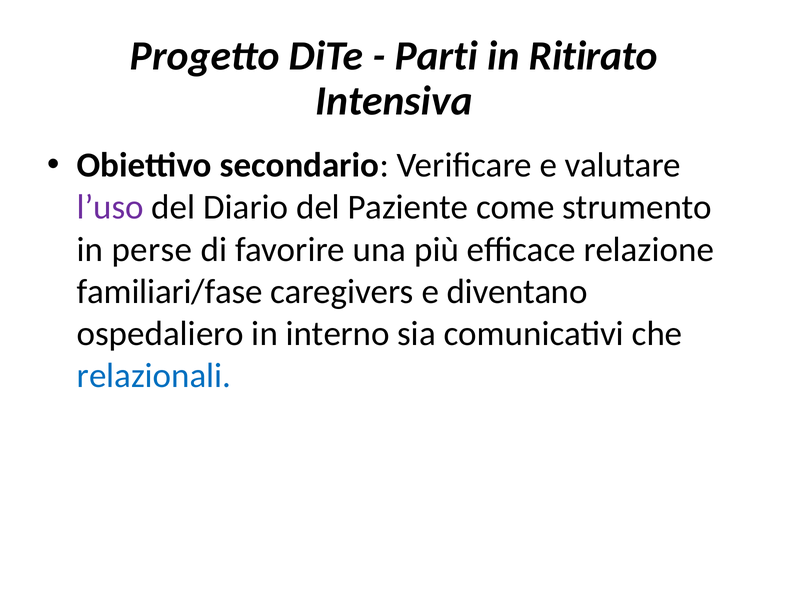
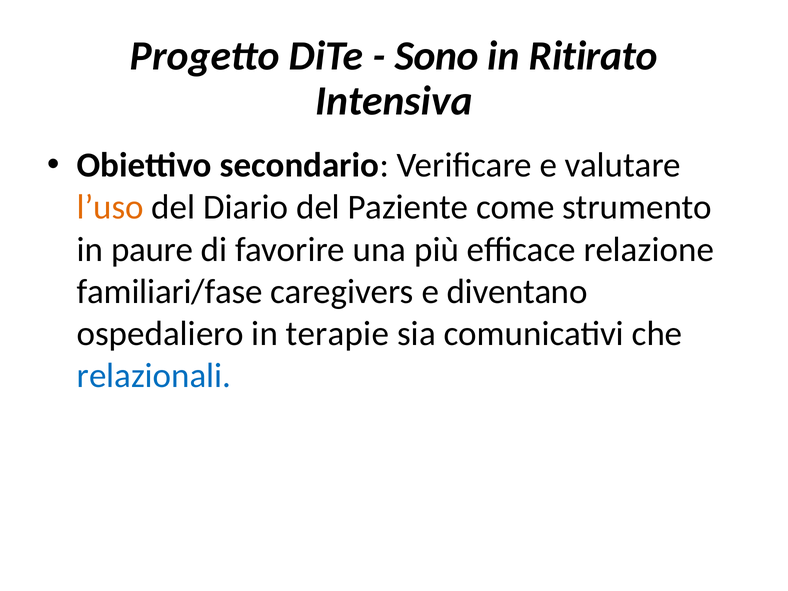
Parti: Parti -> Sono
l’uso colour: purple -> orange
perse: perse -> paure
interno: interno -> terapie
